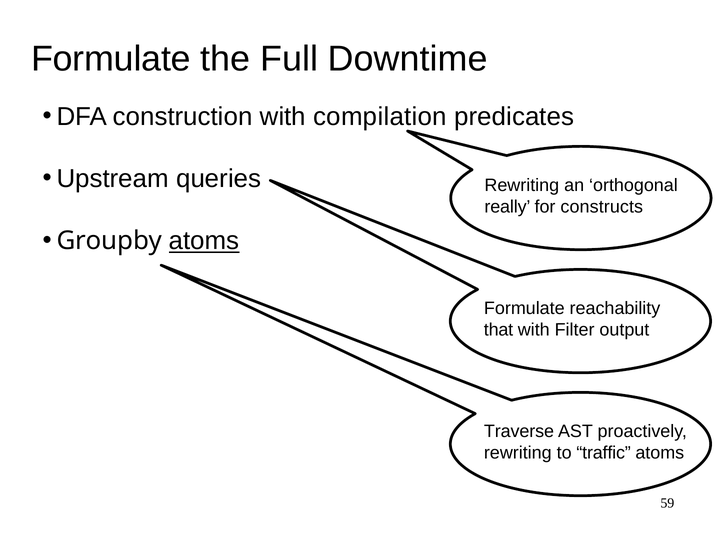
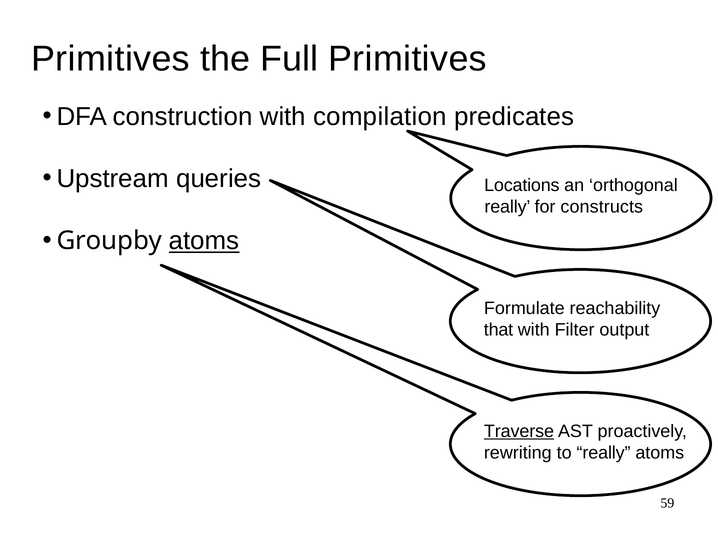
Formulate at (111, 59): Formulate -> Primitives
Full Downtime: Downtime -> Primitives
Rewriting at (522, 186): Rewriting -> Locations
Traverse underline: none -> present
to traffic: traffic -> really
